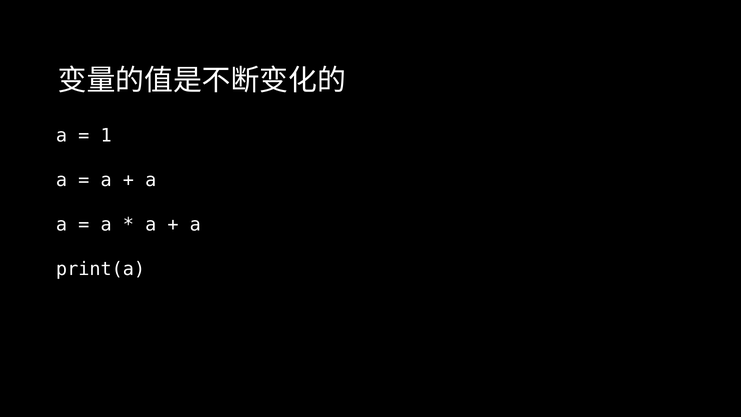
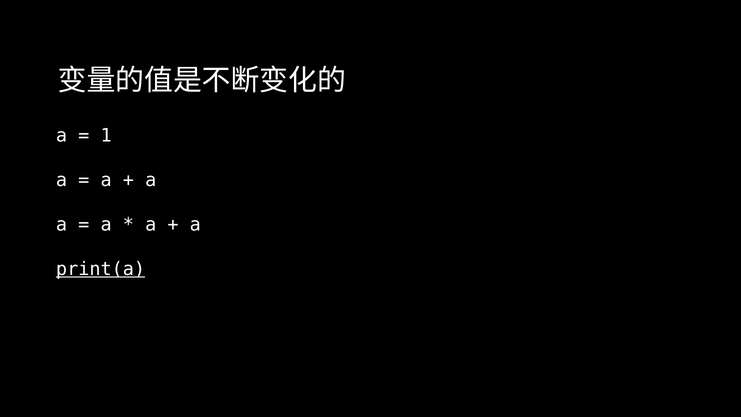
print(a underline: none -> present
